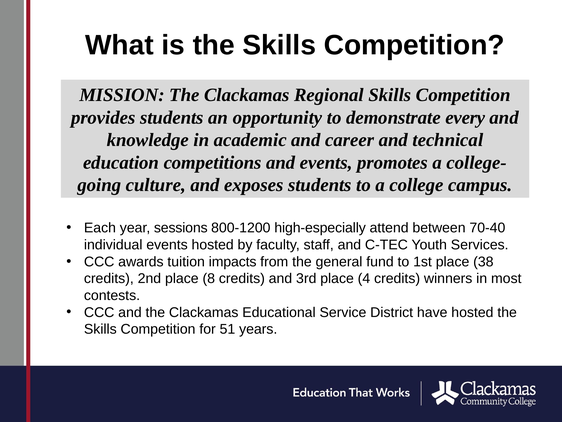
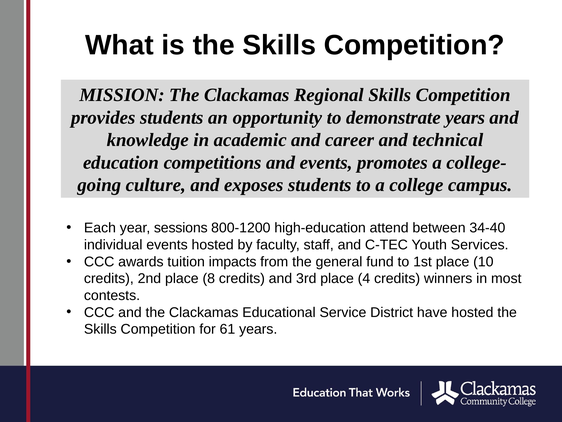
demonstrate every: every -> years
high-especially: high-especially -> high-education
70-40: 70-40 -> 34-40
38: 38 -> 10
51: 51 -> 61
